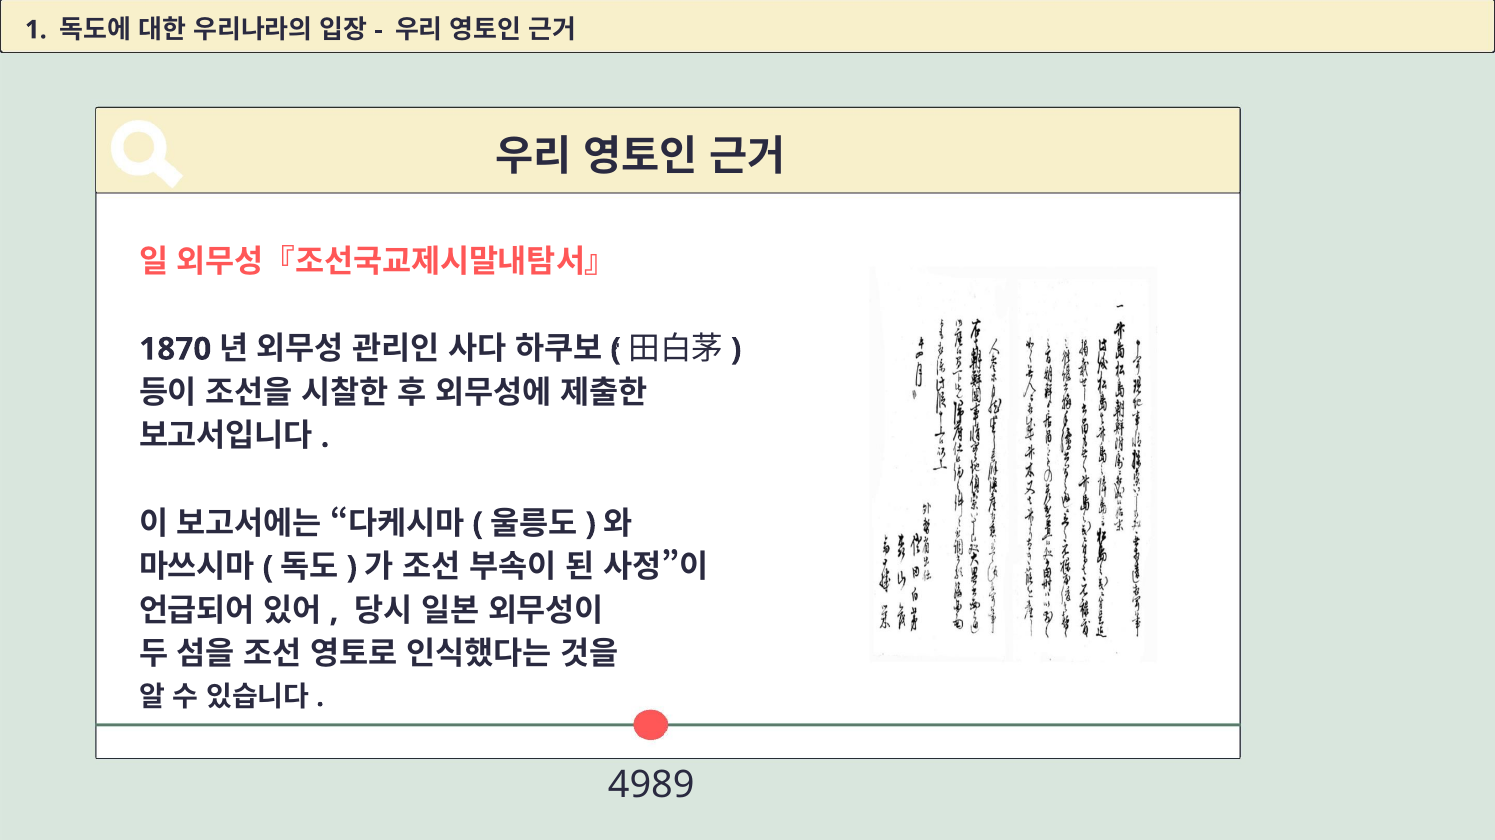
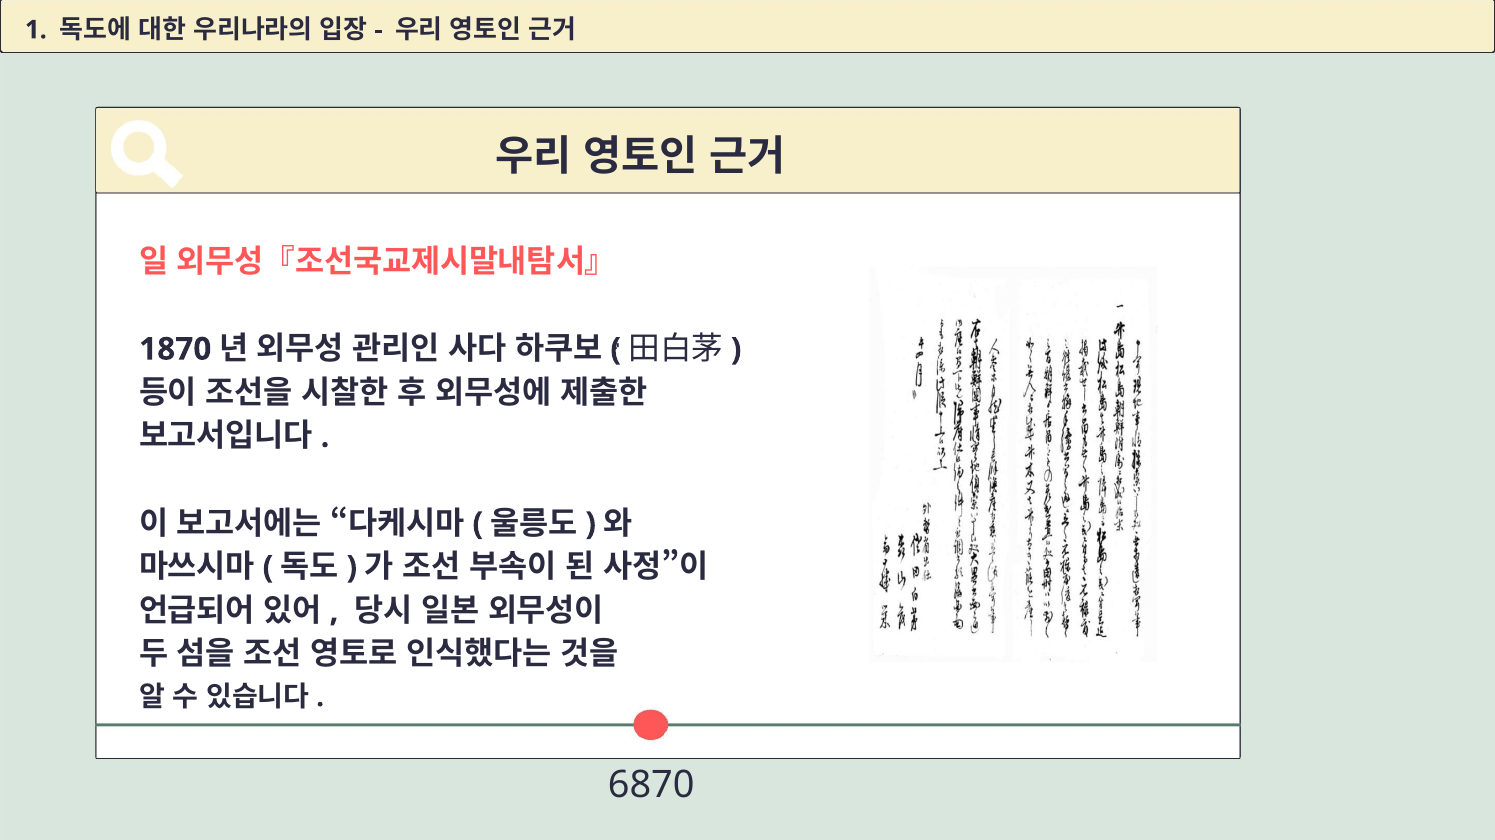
4989: 4989 -> 6870
